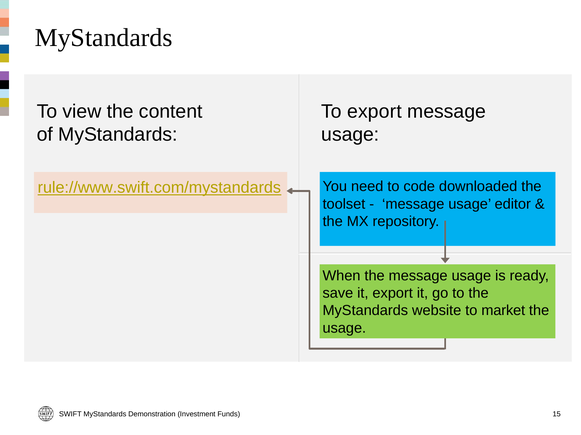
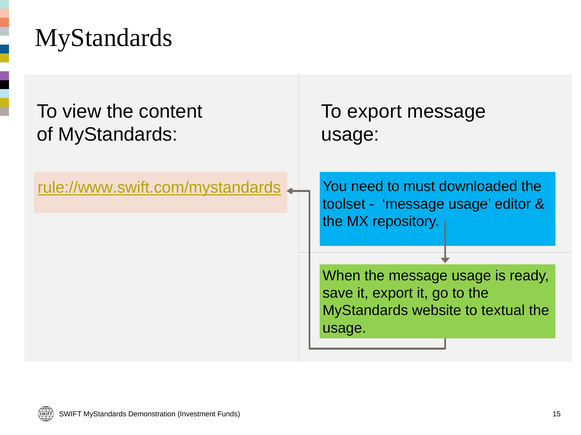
code: code -> must
market: market -> textual
